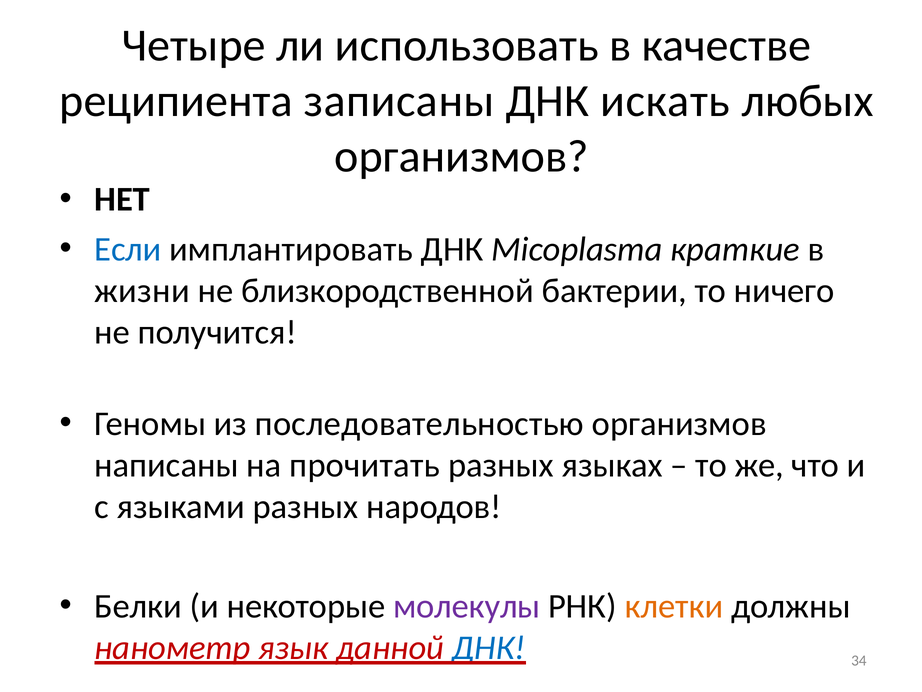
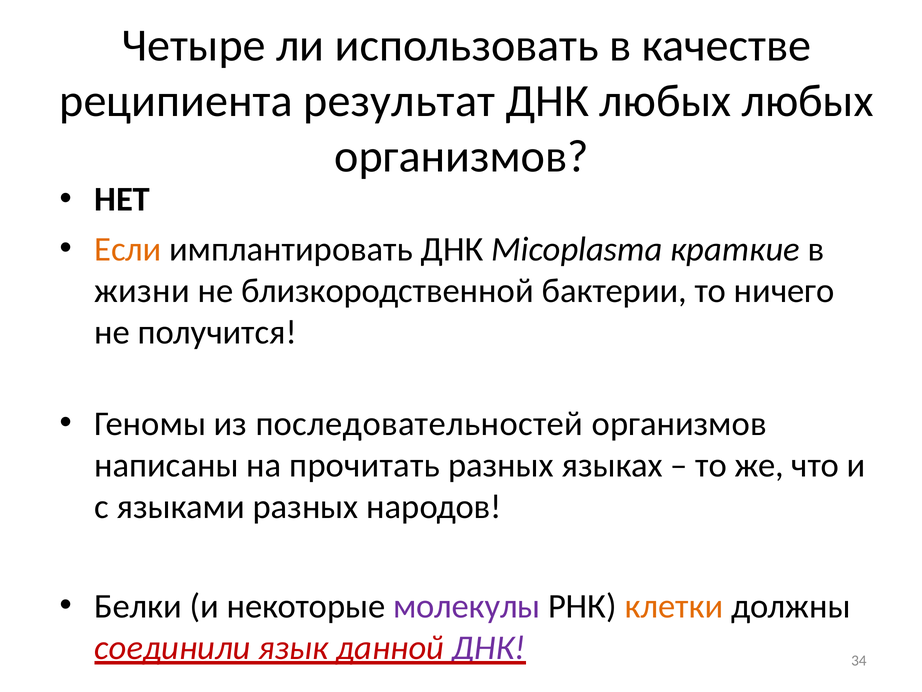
записаны: записаны -> результат
ДНК искать: искать -> любых
Если colour: blue -> orange
последовательностью: последовательностью -> последовательностей
нанометр: нанометр -> соединили
ДНК at (489, 647) colour: blue -> purple
